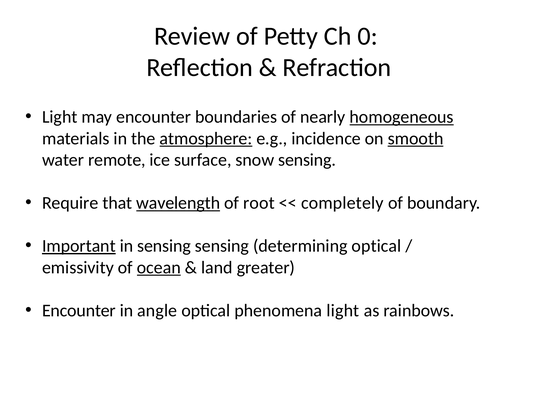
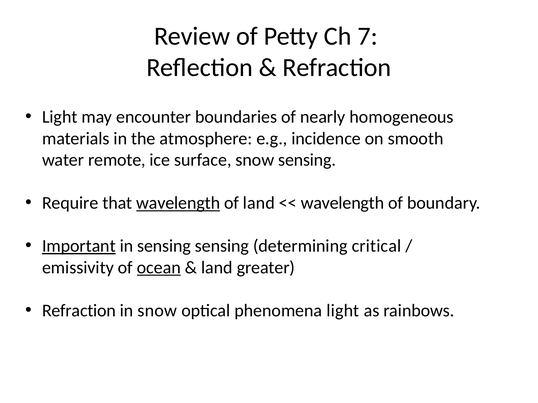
0: 0 -> 7
homogeneous underline: present -> none
atmosphere underline: present -> none
smooth underline: present -> none
of root: root -> land
completely at (342, 203): completely -> wavelength
determining optical: optical -> critical
Encounter at (79, 311): Encounter -> Refraction
in angle: angle -> snow
